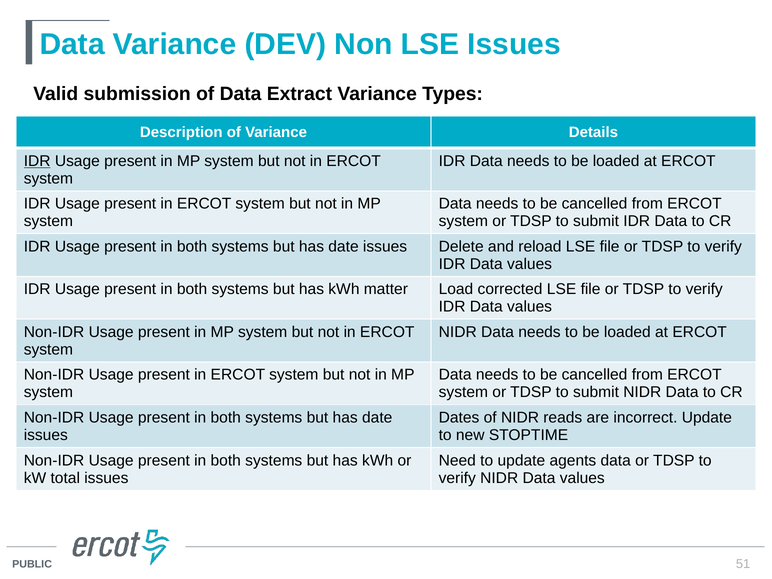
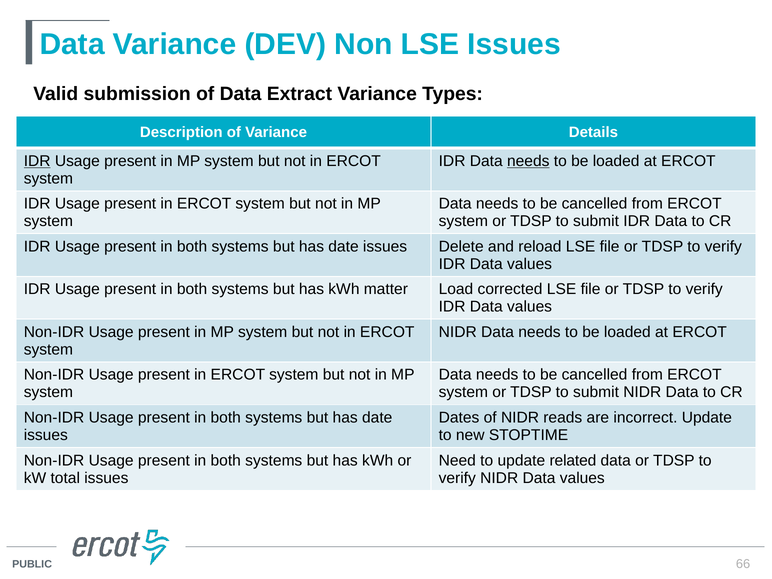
needs at (528, 161) underline: none -> present
agents: agents -> related
51: 51 -> 66
